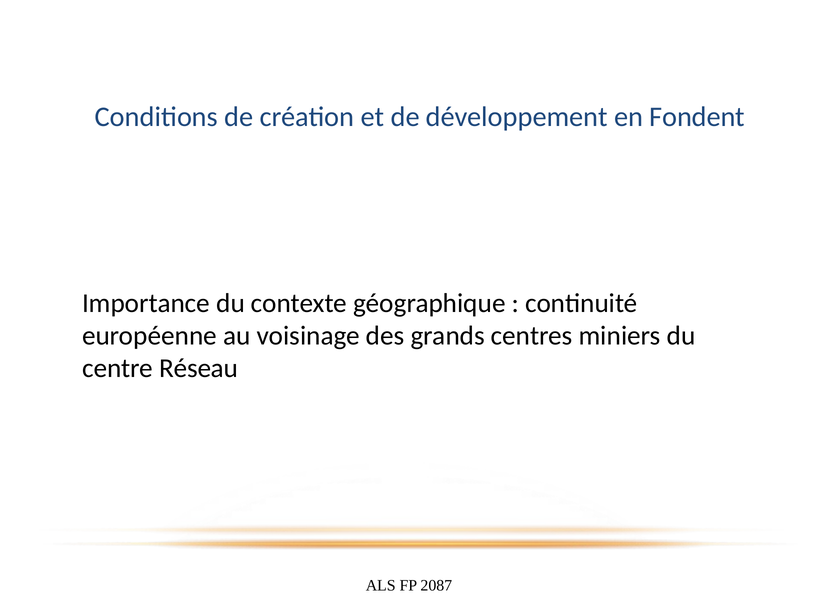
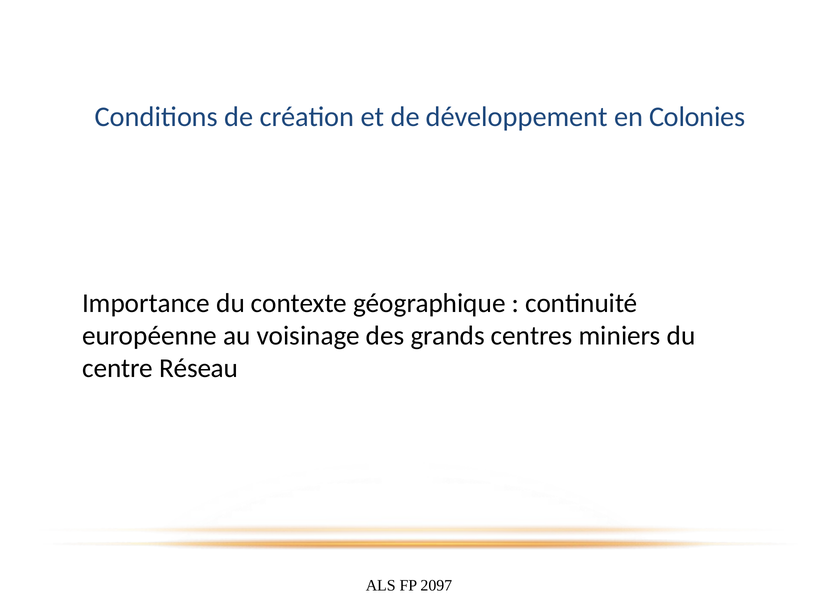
Fondent: Fondent -> Colonies
2087: 2087 -> 2097
